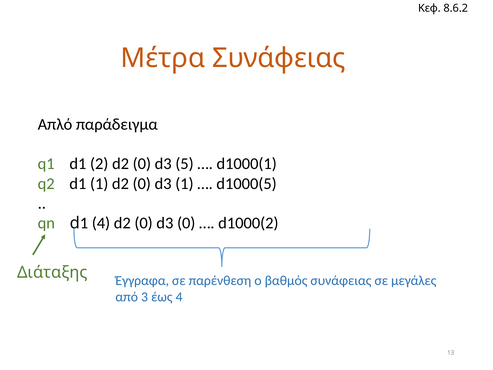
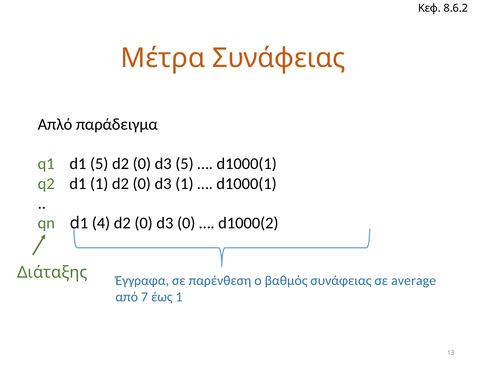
d1 2: 2 -> 5
d1000(5 at (247, 184): d1000(5 -> d1000(1
μεγάλες: μεγάλες -> average
3: 3 -> 7
έως 4: 4 -> 1
